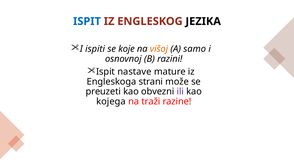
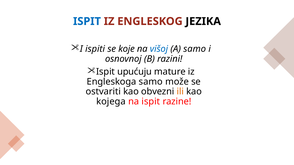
višoj colour: orange -> blue
nastave: nastave -> upućuju
Engleskoga strani: strani -> samo
preuzeti: preuzeti -> ostvariti
ili colour: purple -> orange
na traži: traži -> ispit
